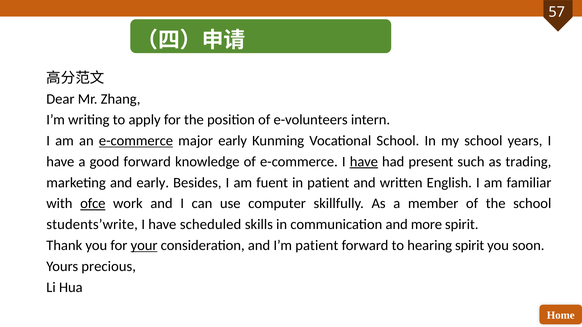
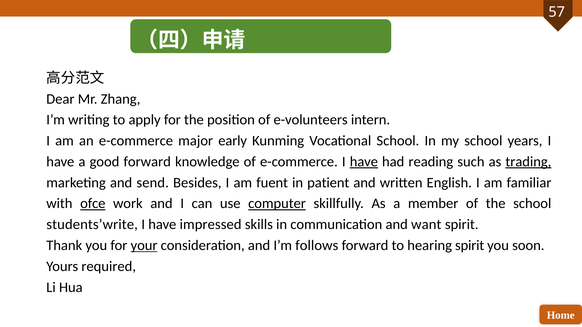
e-commerce at (136, 141) underline: present -> none
present: present -> reading
trading underline: none -> present
and early: early -> send
computer underline: none -> present
scheduled: scheduled -> impressed
more: more -> want
I’m patient: patient -> follows
precious: precious -> required
